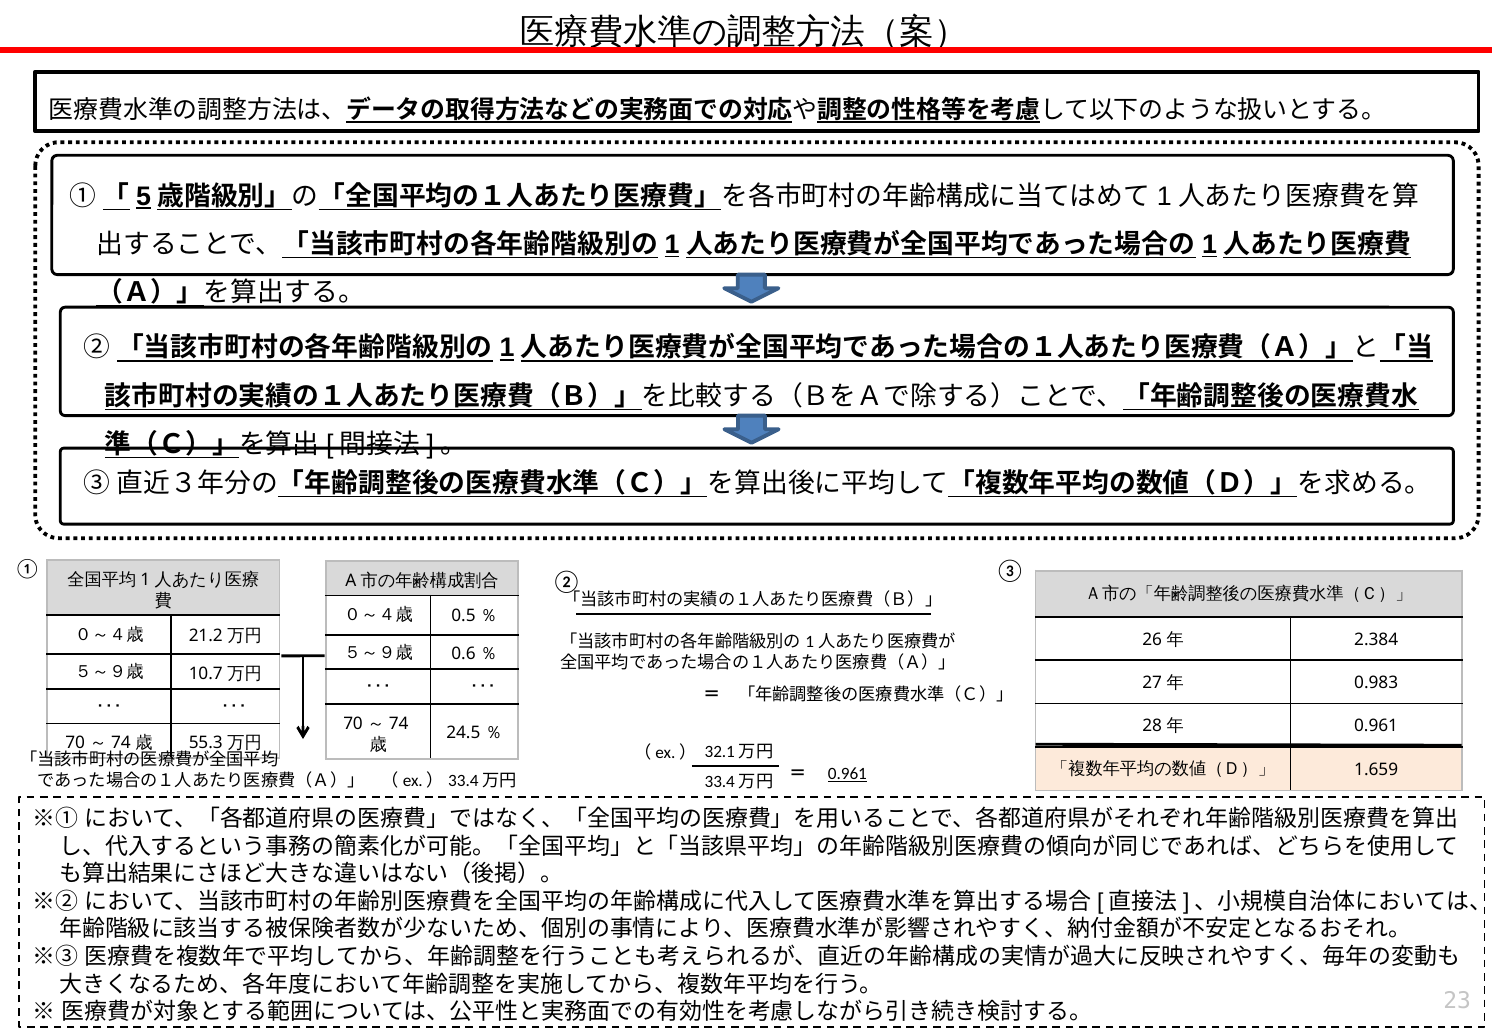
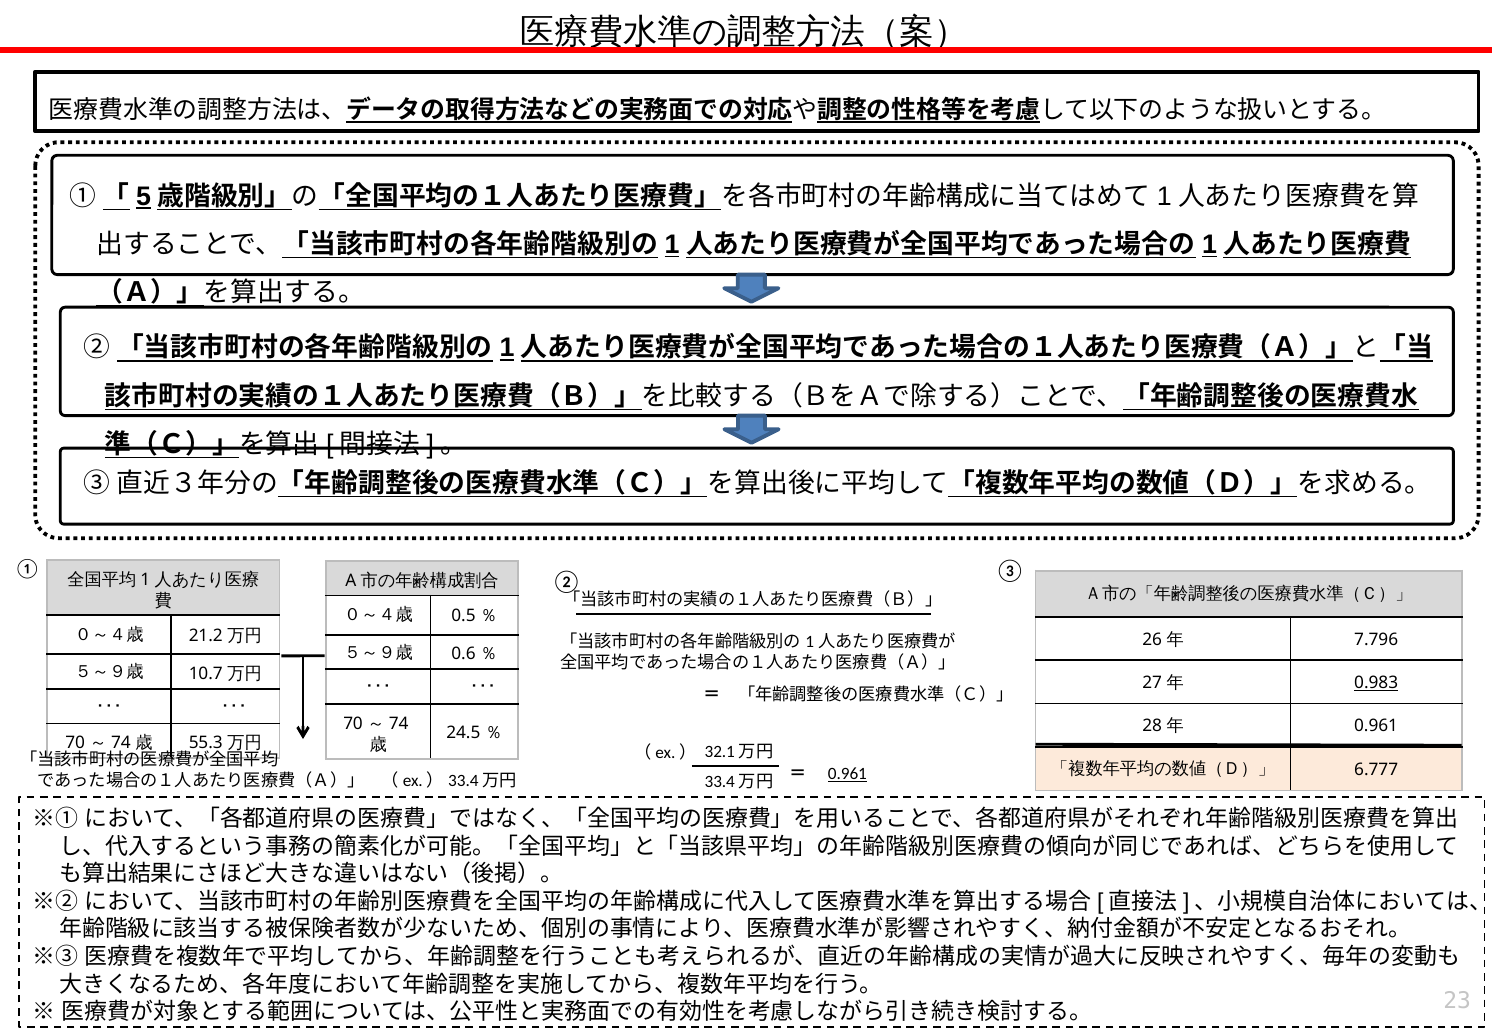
2.384: 2.384 -> 7.796
0.983 underline: none -> present
1.659: 1.659 -> 6.777
